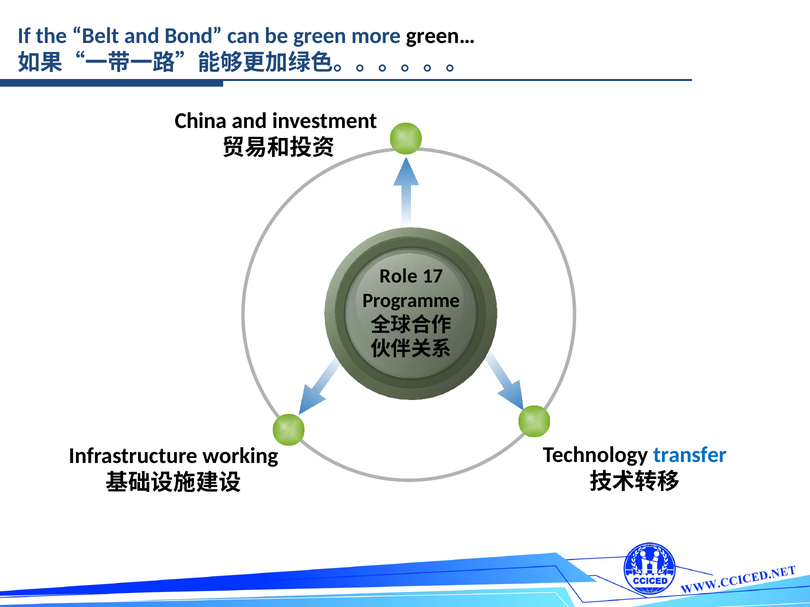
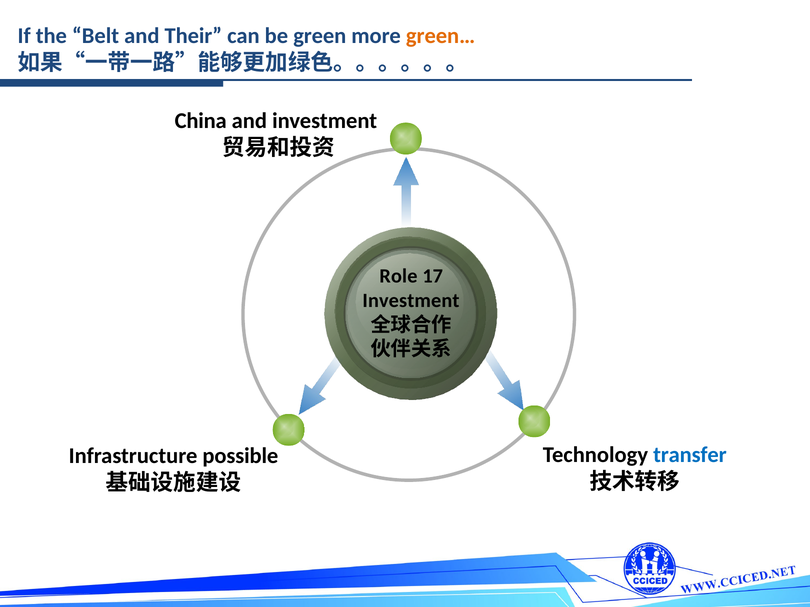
Bond: Bond -> Their
green… colour: black -> orange
Programme at (411, 301): Programme -> Investment
working: working -> possible
